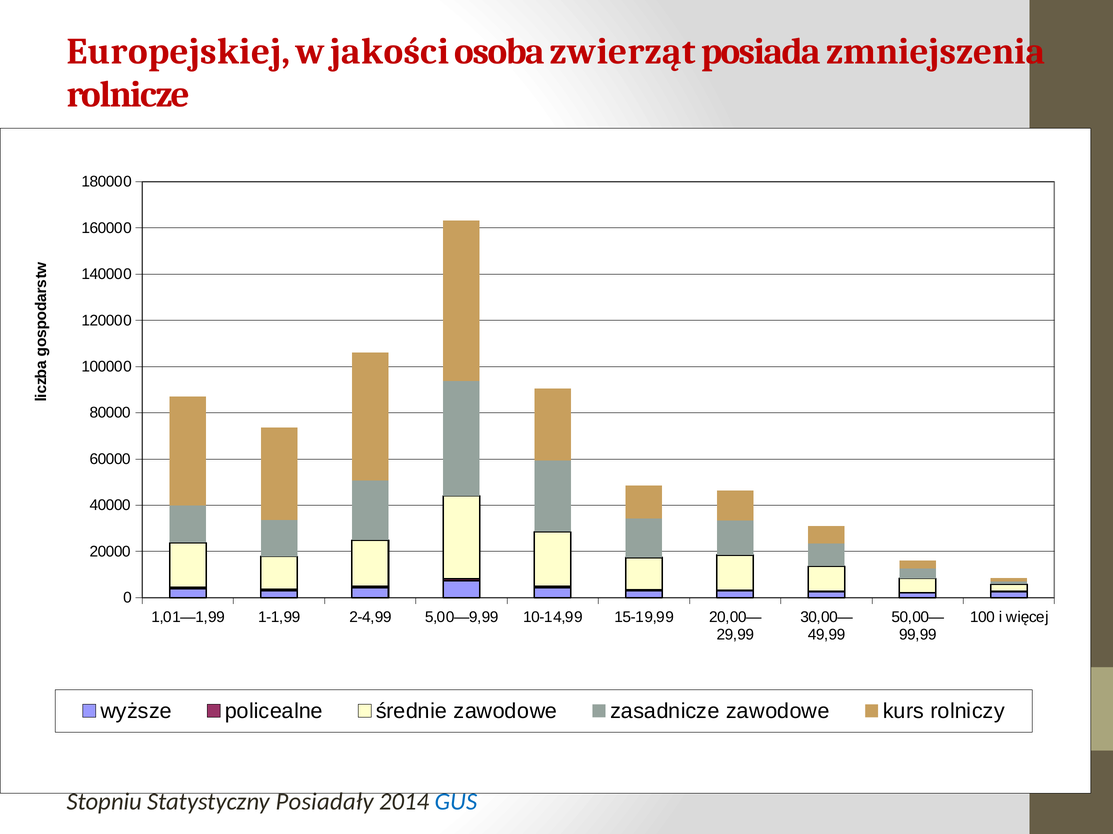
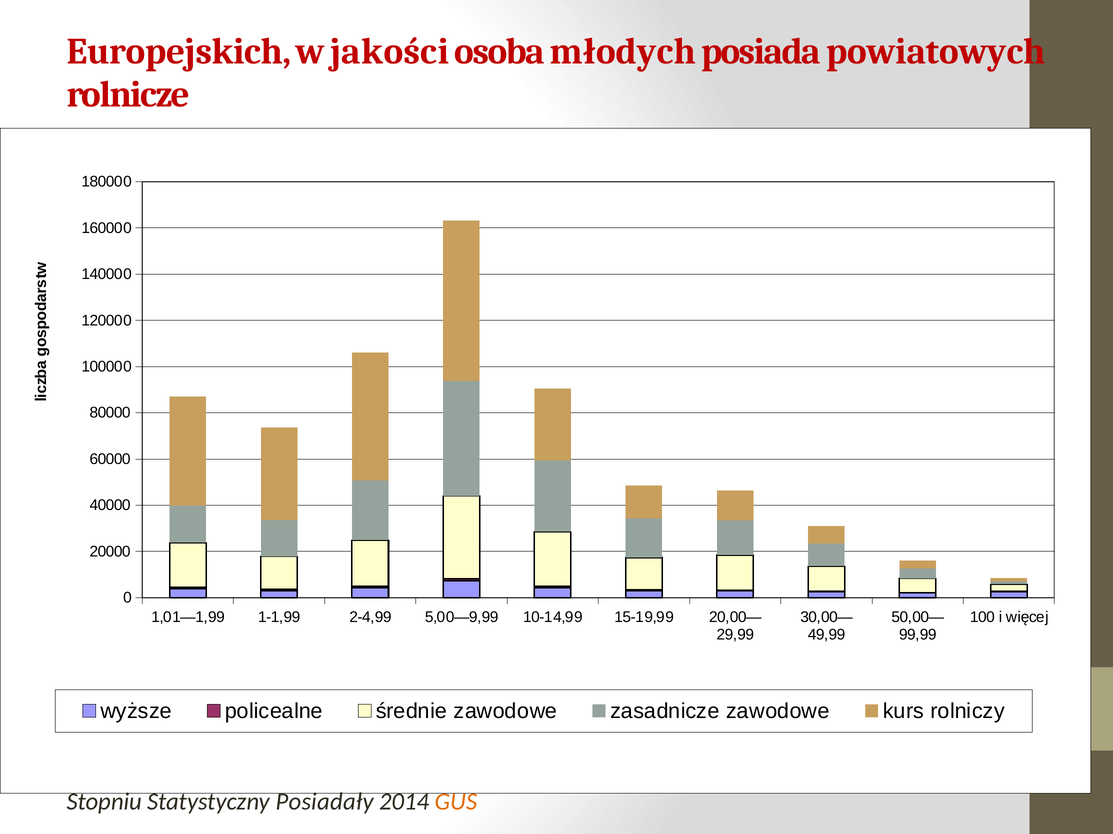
Europejskiej: Europejskiej -> Europejskich
zwierząt: zwierząt -> młodych
zmniejszenia: zmniejszenia -> powiatowych
GUS colour: blue -> orange
